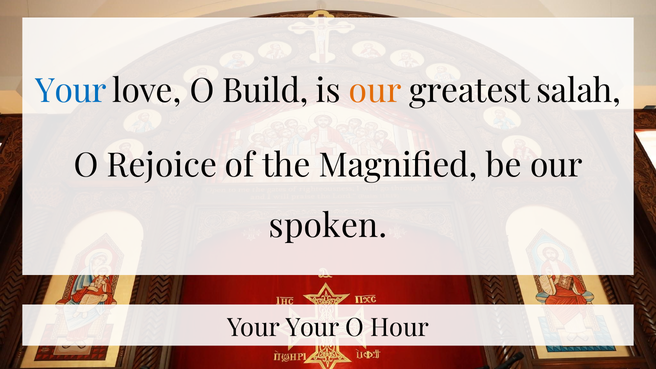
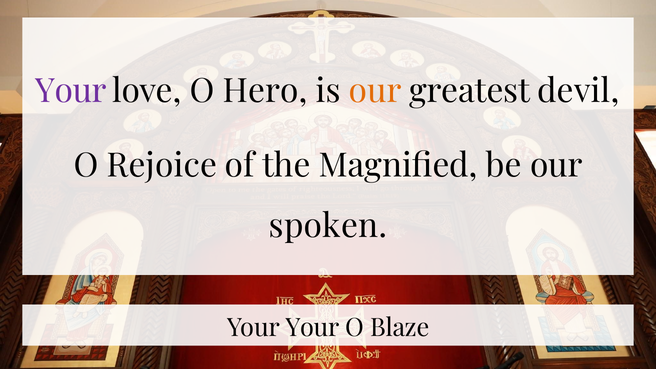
Your at (71, 91) colour: blue -> purple
Build: Build -> Hero
salah: salah -> devil
Hour: Hour -> Blaze
